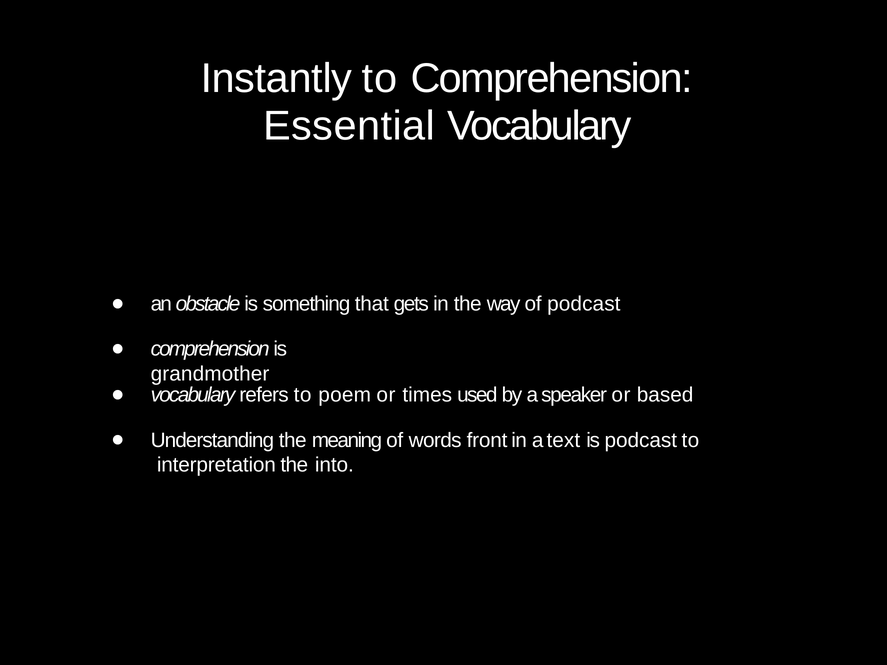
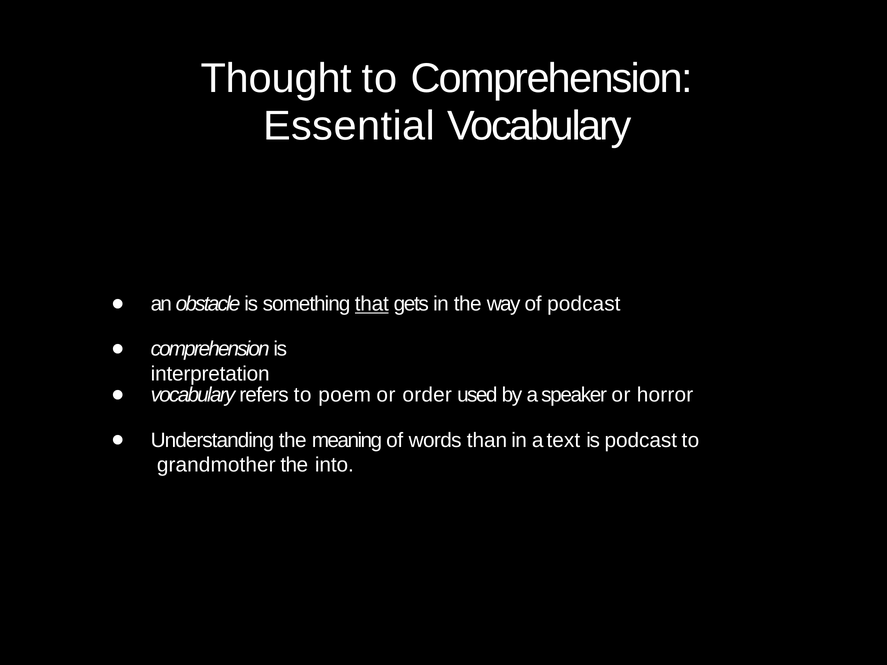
Instantly: Instantly -> Thought
that underline: none -> present
grandmother: grandmother -> interpretation
times: times -> order
based: based -> horror
front: front -> than
interpretation: interpretation -> grandmother
